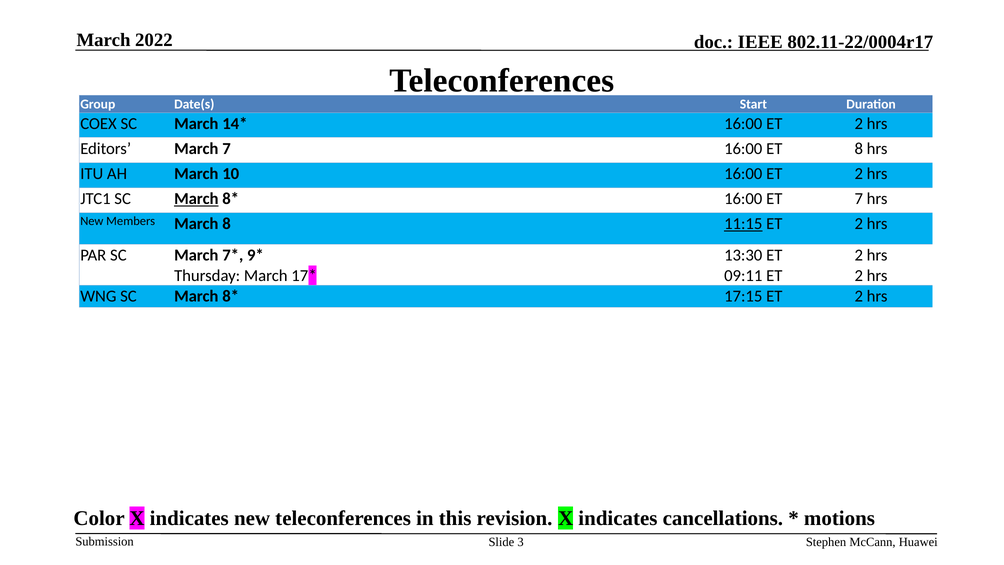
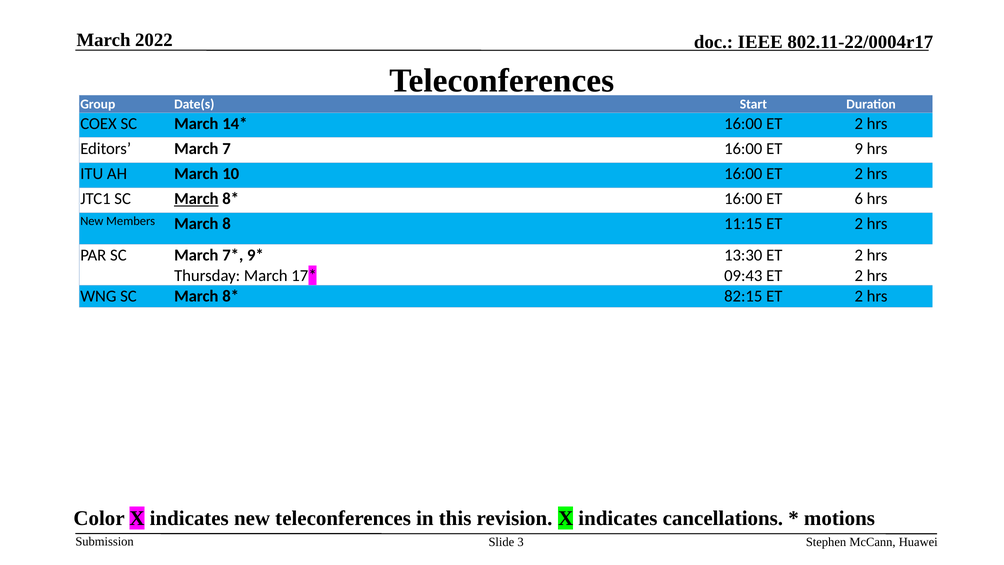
ET 8: 8 -> 9
ET 7: 7 -> 6
11:15 underline: present -> none
09:11: 09:11 -> 09:43
17:15: 17:15 -> 82:15
